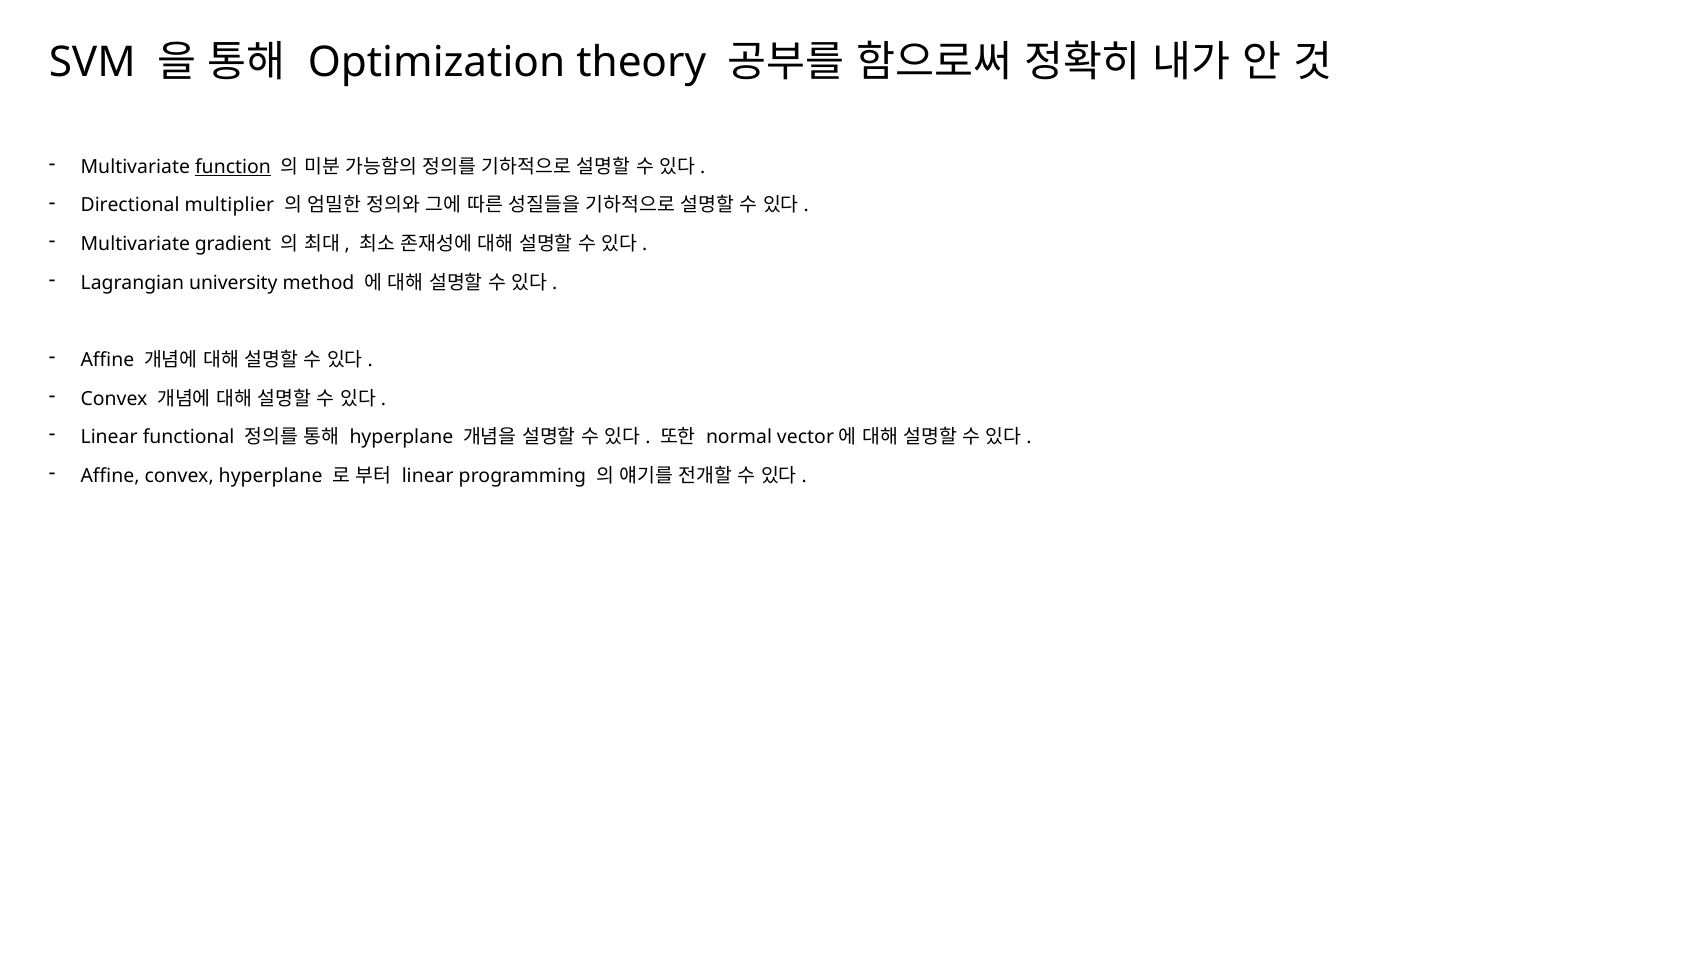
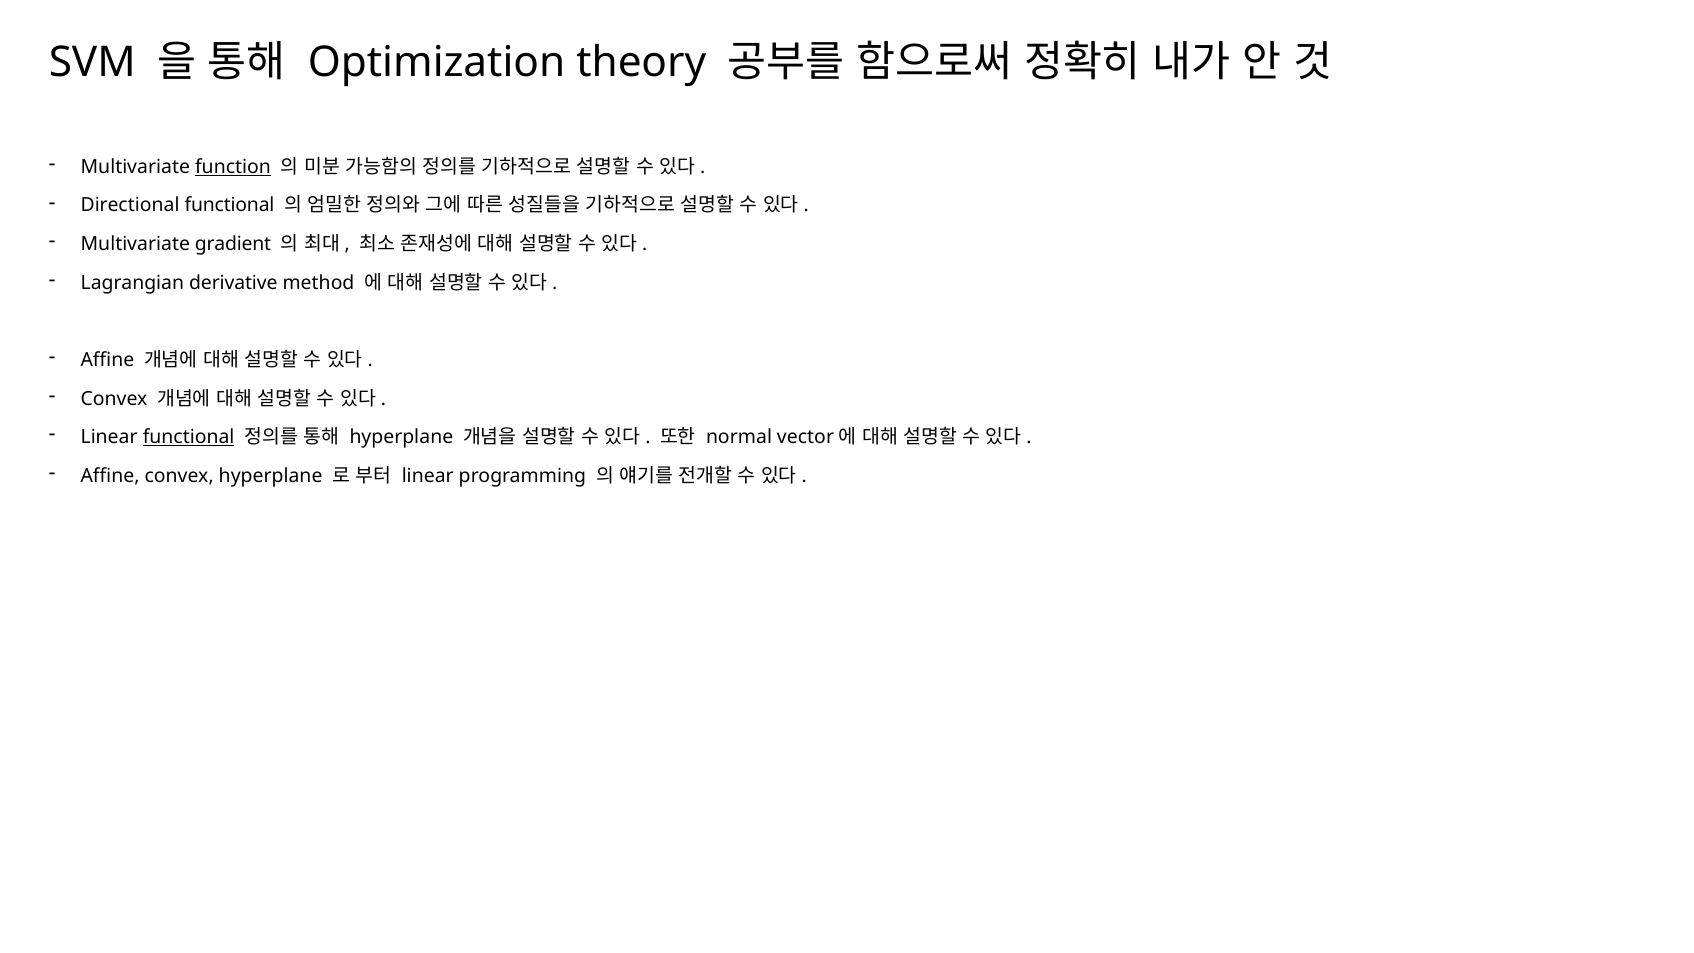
Directional multiplier: multiplier -> functional
university: university -> derivative
functional at (189, 437) underline: none -> present
